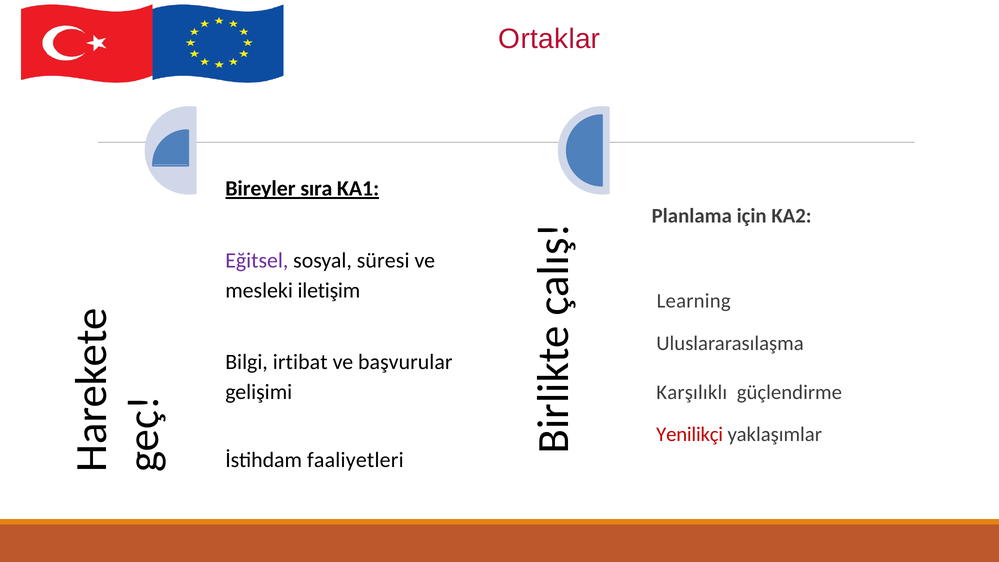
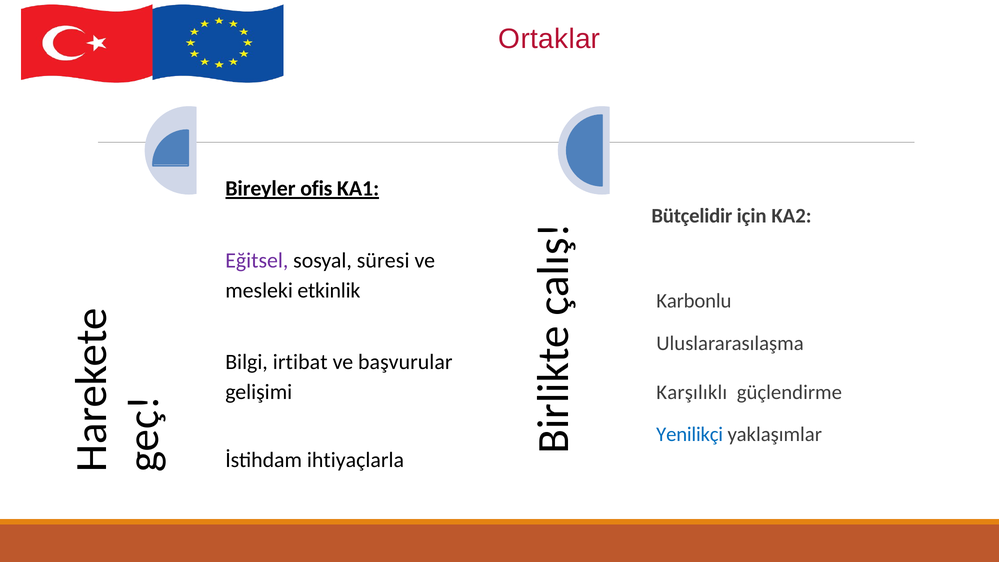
sıra: sıra -> ofis
Planlama: Planlama -> Bütçelidir
iletişim: iletişim -> etkinlik
Learning: Learning -> Karbonlu
Yenilikçi colour: red -> blue
faaliyetleri: faaliyetleri -> ihtiyaçlarla
